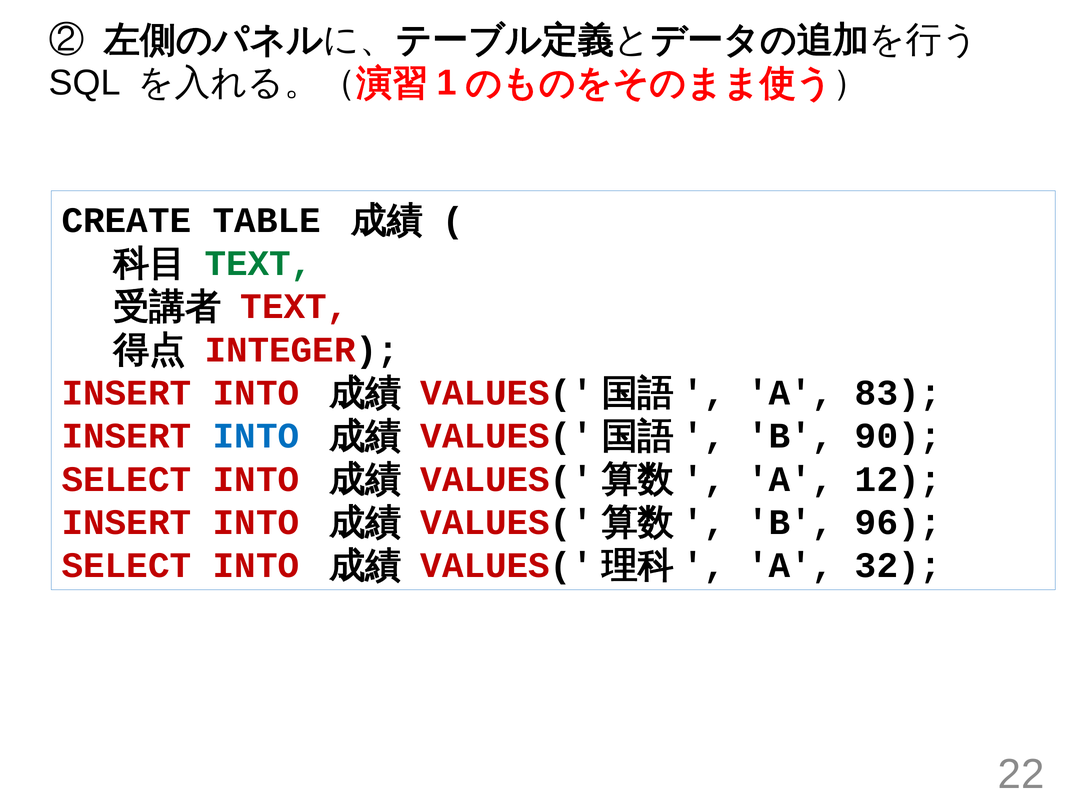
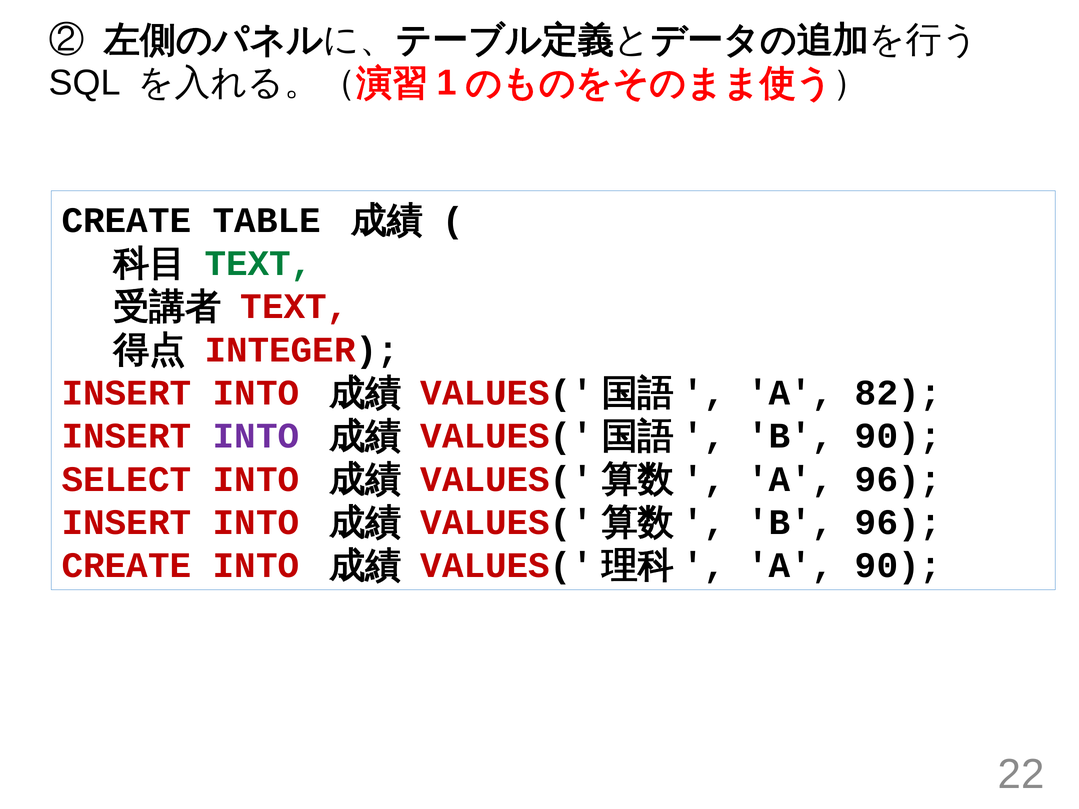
83: 83 -> 82
INTO at (256, 436) colour: blue -> purple
A 12: 12 -> 96
SELECT at (126, 566): SELECT -> CREATE
A 32: 32 -> 90
